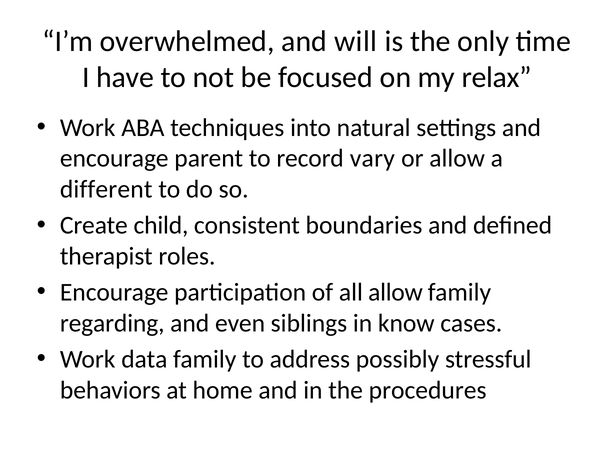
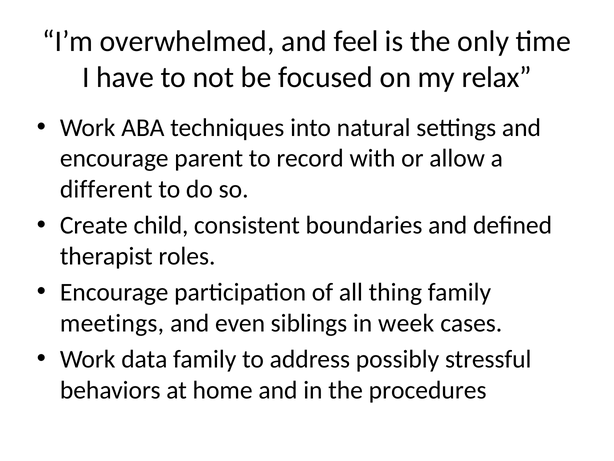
will: will -> feel
vary: vary -> with
all allow: allow -> thing
regarding: regarding -> meetings
know: know -> week
